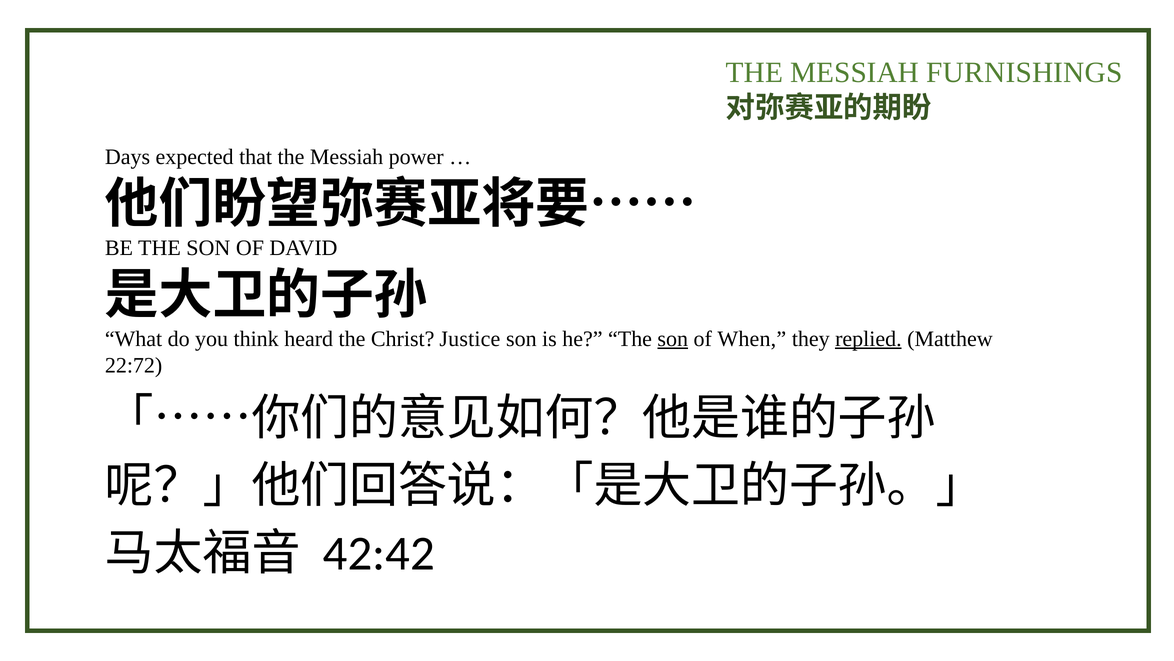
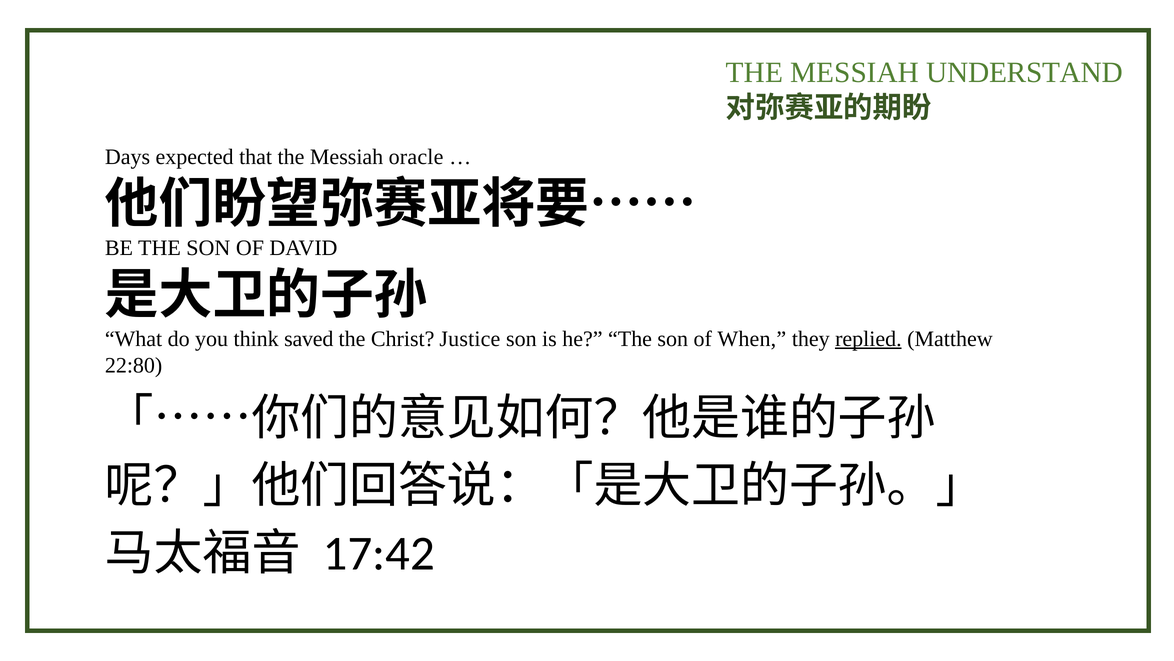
FURNISHINGS: FURNISHINGS -> UNDERSTAND
power: power -> oracle
heard: heard -> saved
son at (673, 339) underline: present -> none
22:72: 22:72 -> 22:80
42:42: 42:42 -> 17:42
